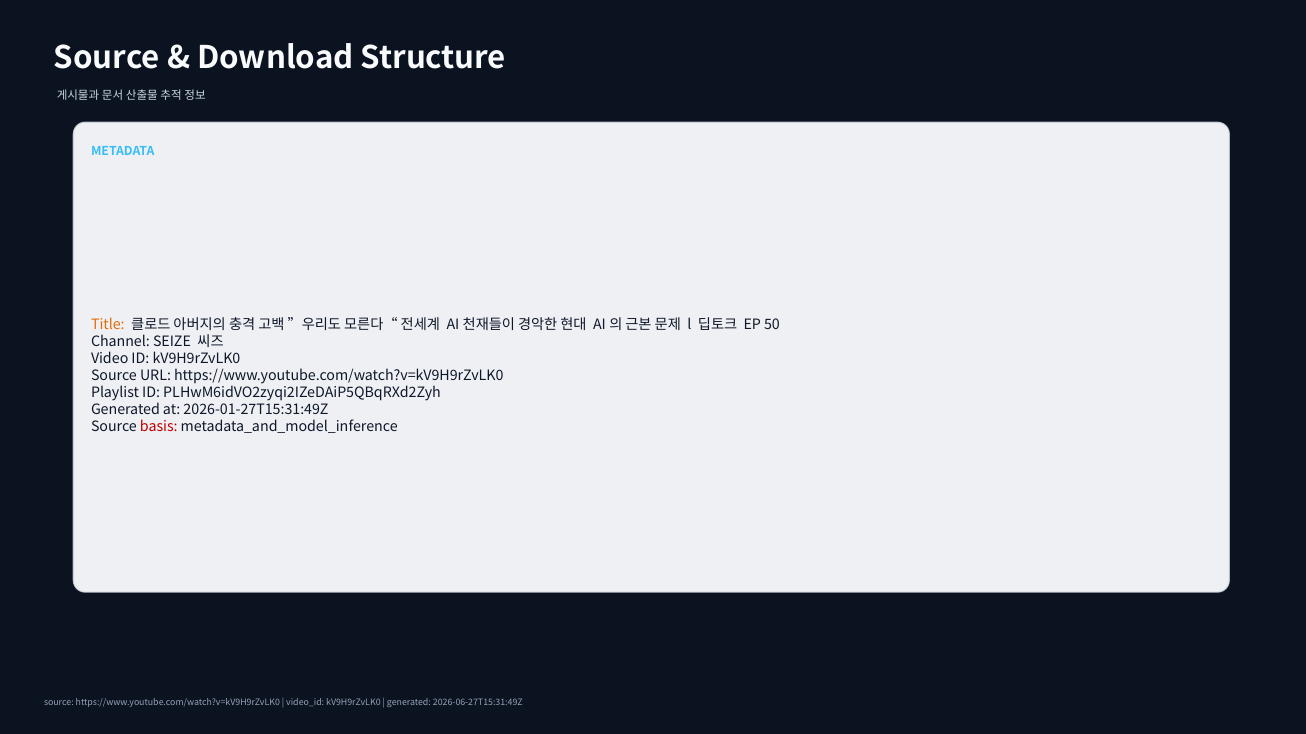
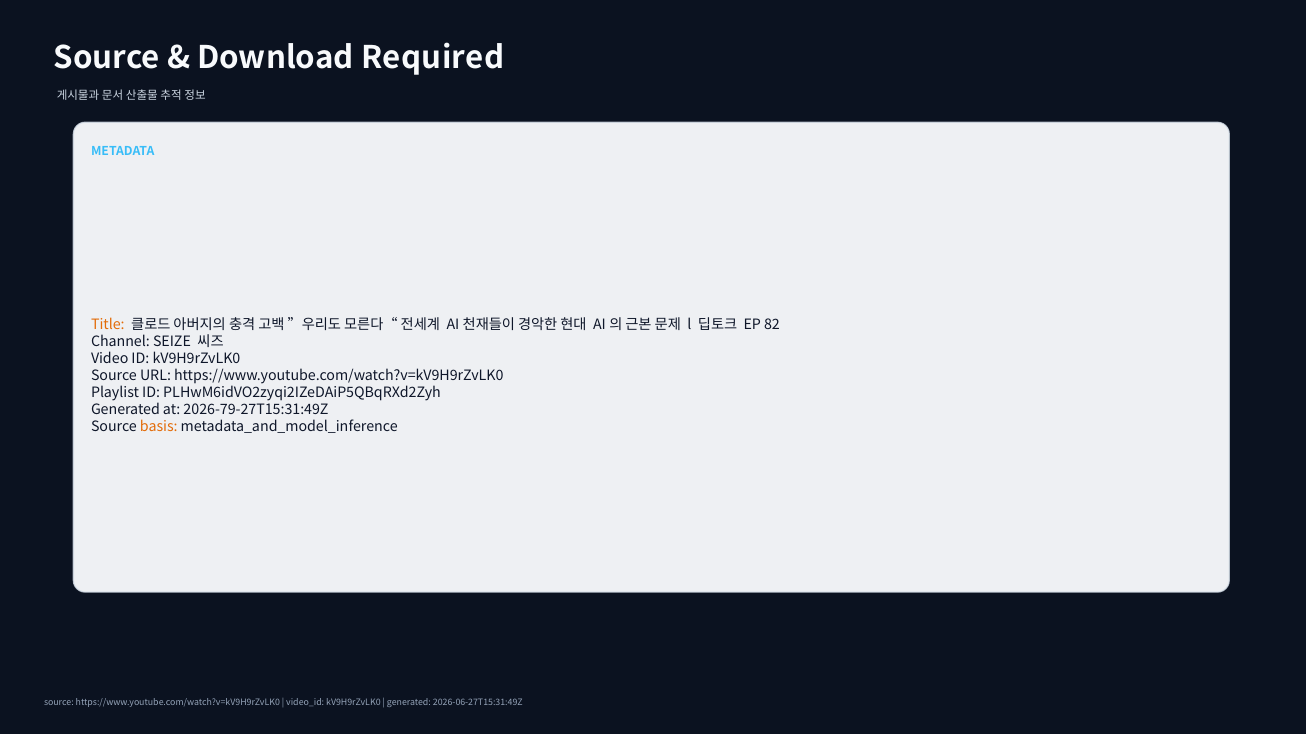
Structure: Structure -> Required
50: 50 -> 82
2026-01-27T15:31:49Z: 2026-01-27T15:31:49Z -> 2026-79-27T15:31:49Z
basis colour: red -> orange
